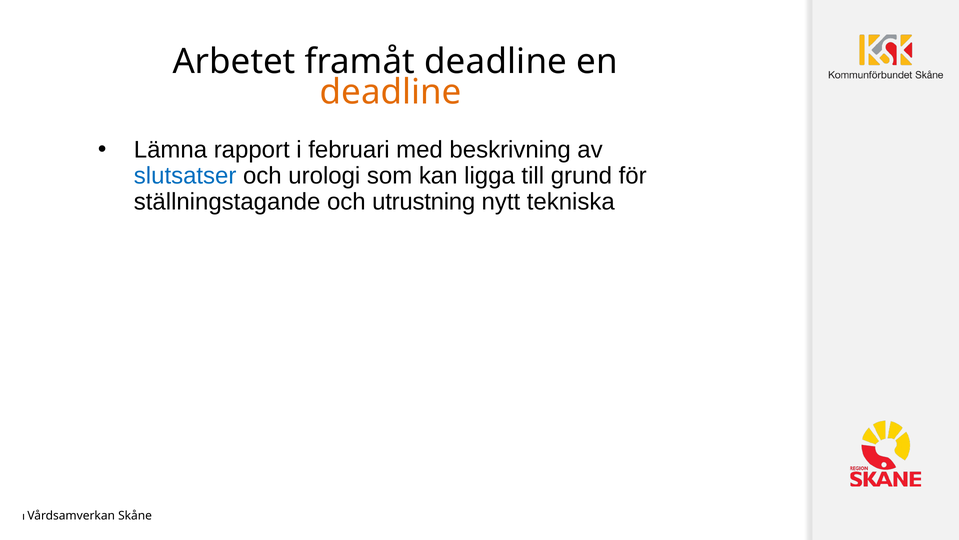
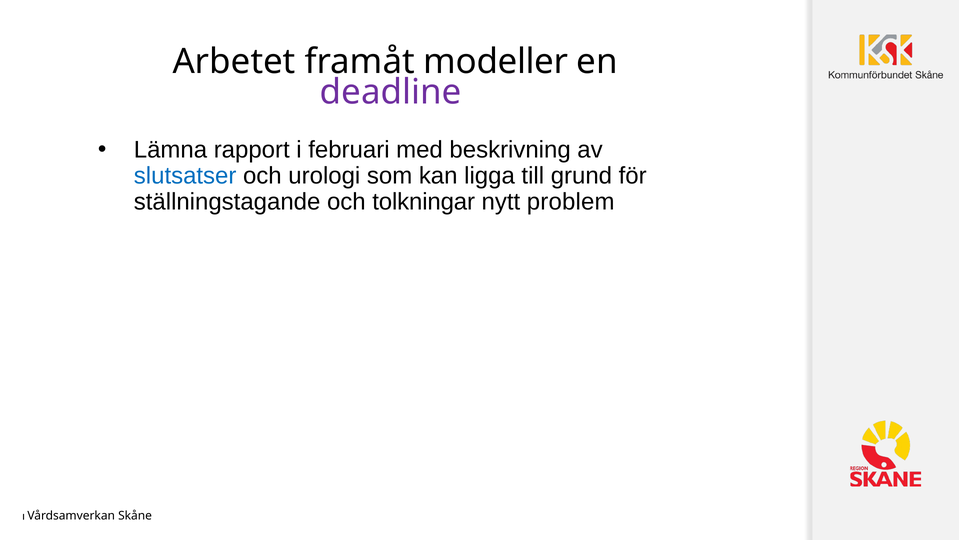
framåt deadline: deadline -> modeller
deadline at (391, 92) colour: orange -> purple
utrustning: utrustning -> tolkningar
tekniska: tekniska -> problem
